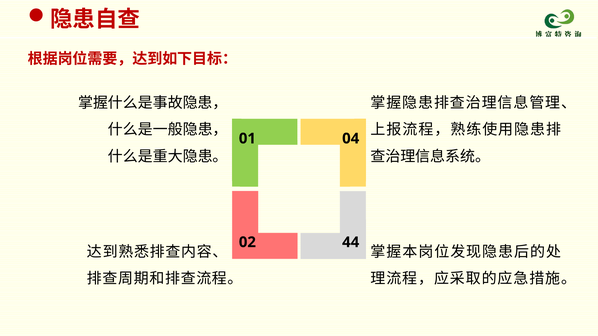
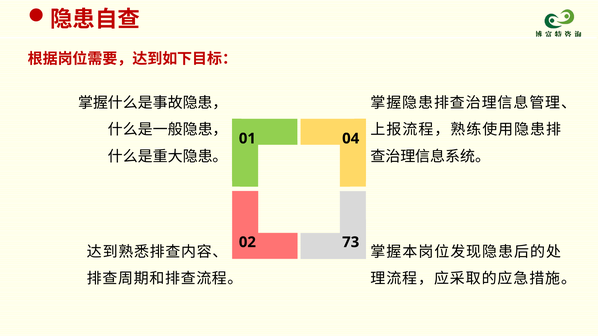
44: 44 -> 73
